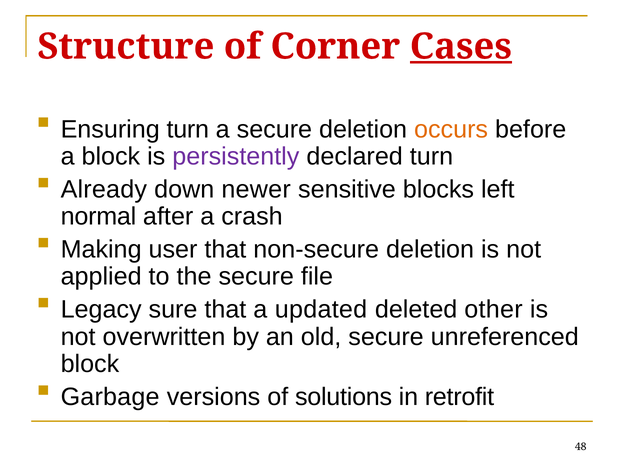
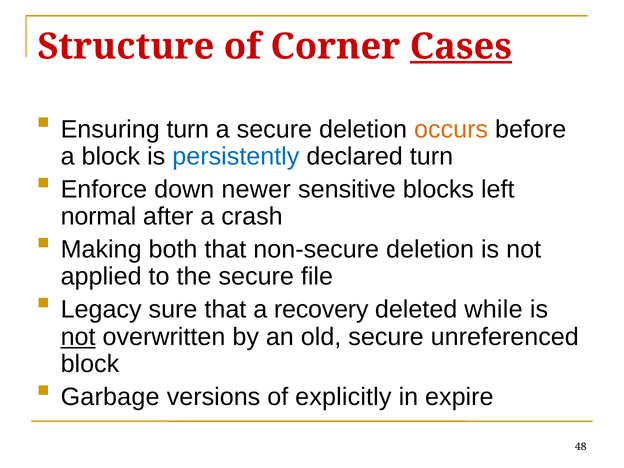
persistently colour: purple -> blue
Already: Already -> Enforce
user: user -> both
updated: updated -> recovery
other: other -> while
not at (78, 337) underline: none -> present
solutions: solutions -> explicitly
retrofit: retrofit -> expire
